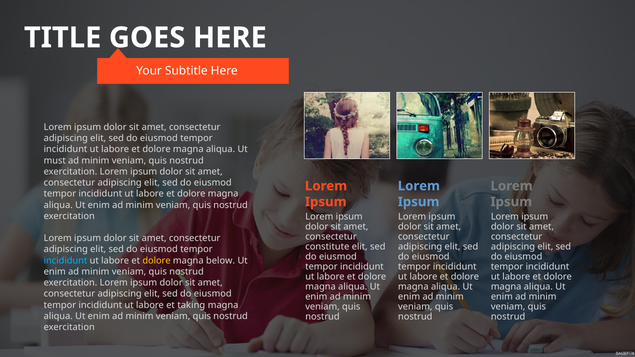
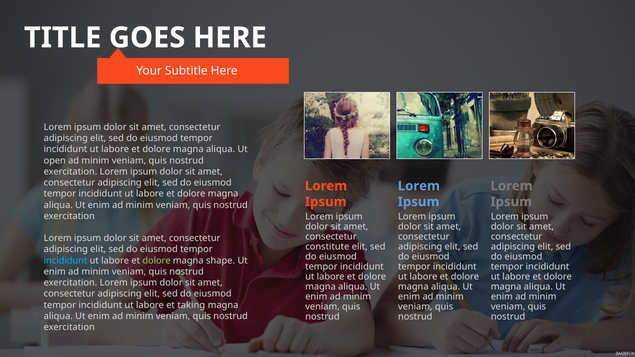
must: must -> open
dolore at (157, 261) colour: yellow -> light green
below: below -> shape
